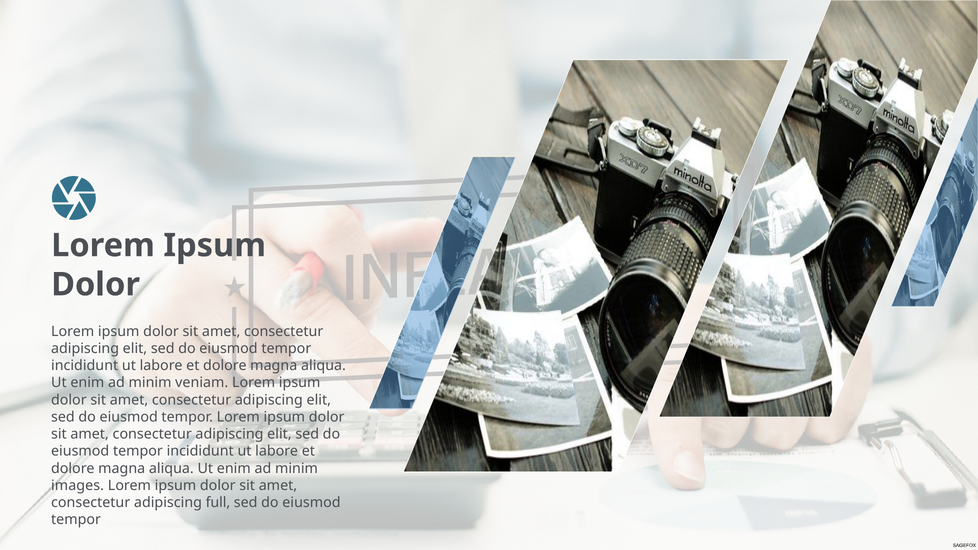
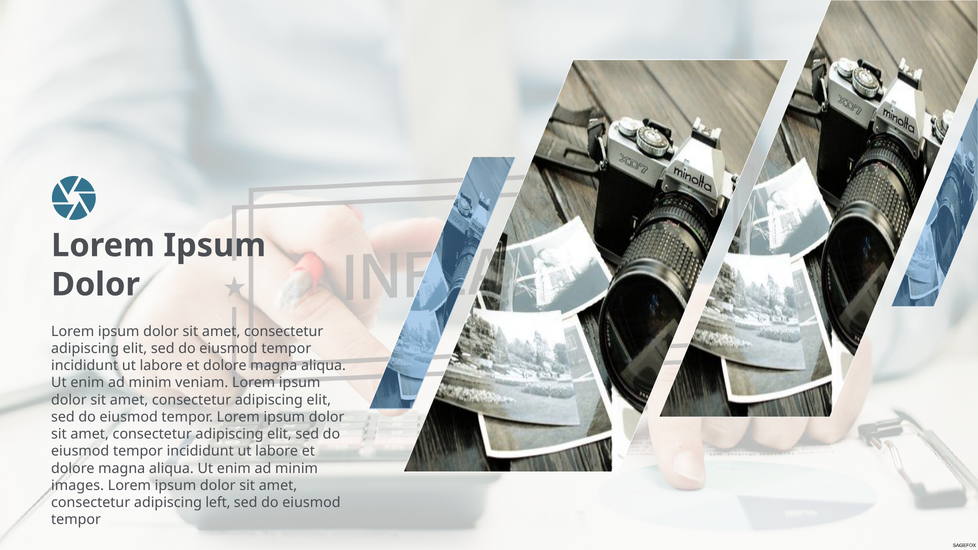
full: full -> left
